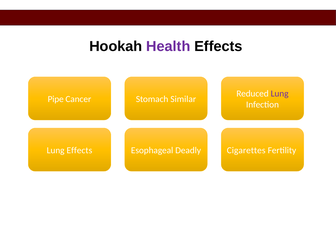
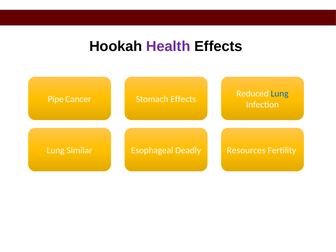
Lung at (280, 94) colour: purple -> blue
Stomach Similar: Similar -> Effects
Lung Effects: Effects -> Similar
Cigarettes: Cigarettes -> Resources
